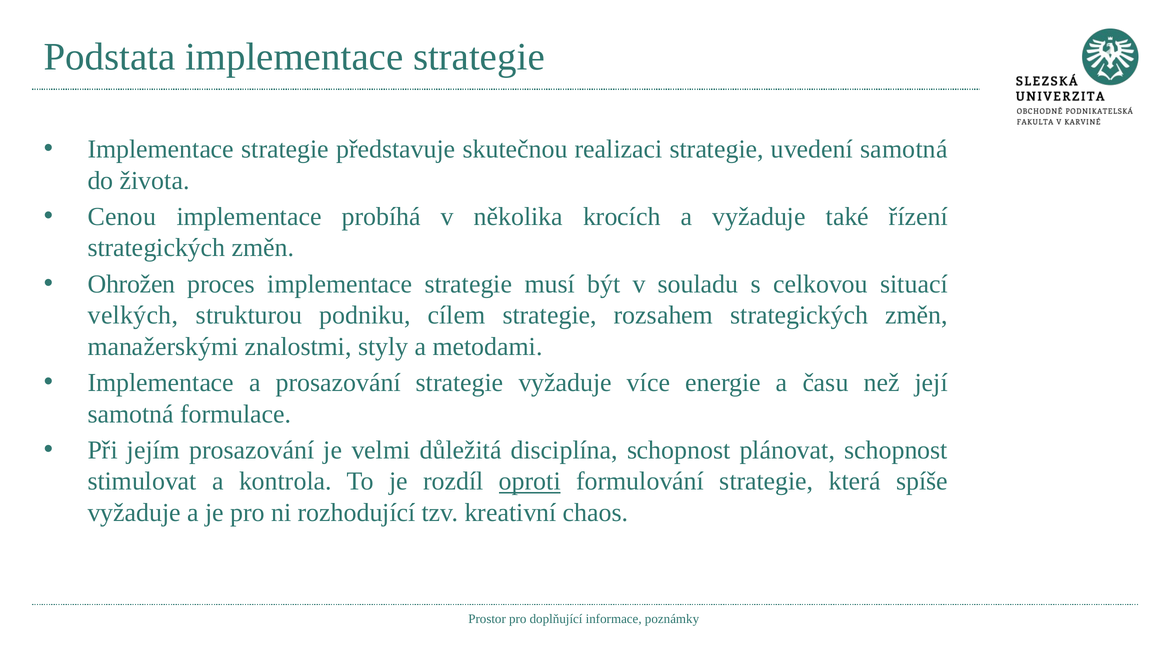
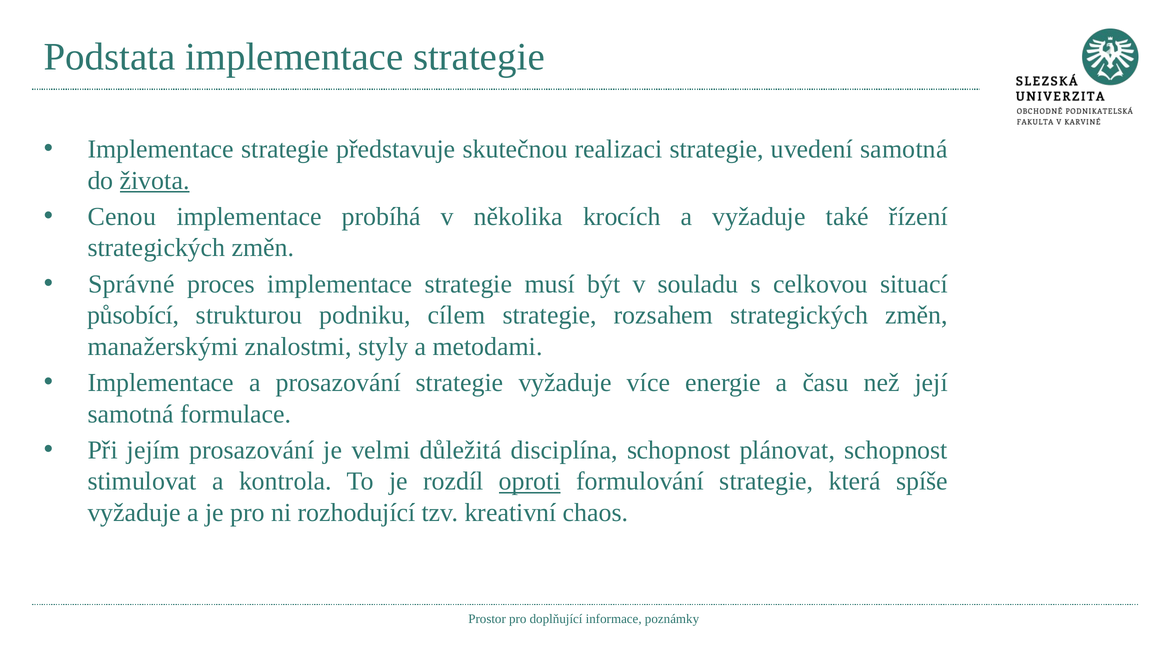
života underline: none -> present
Ohrožen: Ohrožen -> Správné
velkých: velkých -> působící
